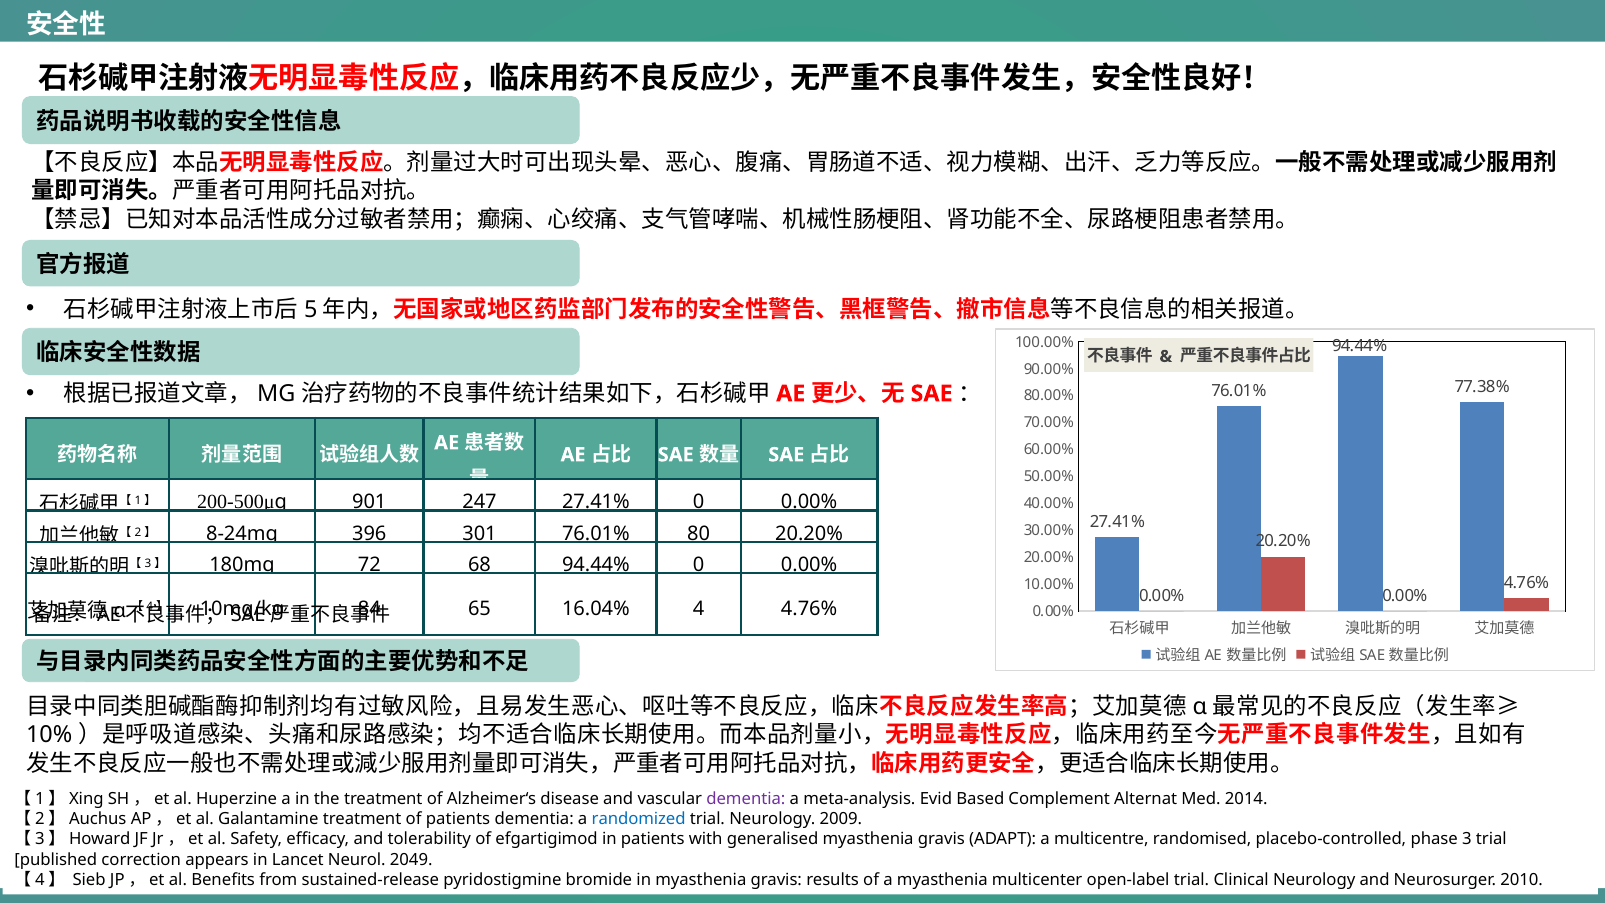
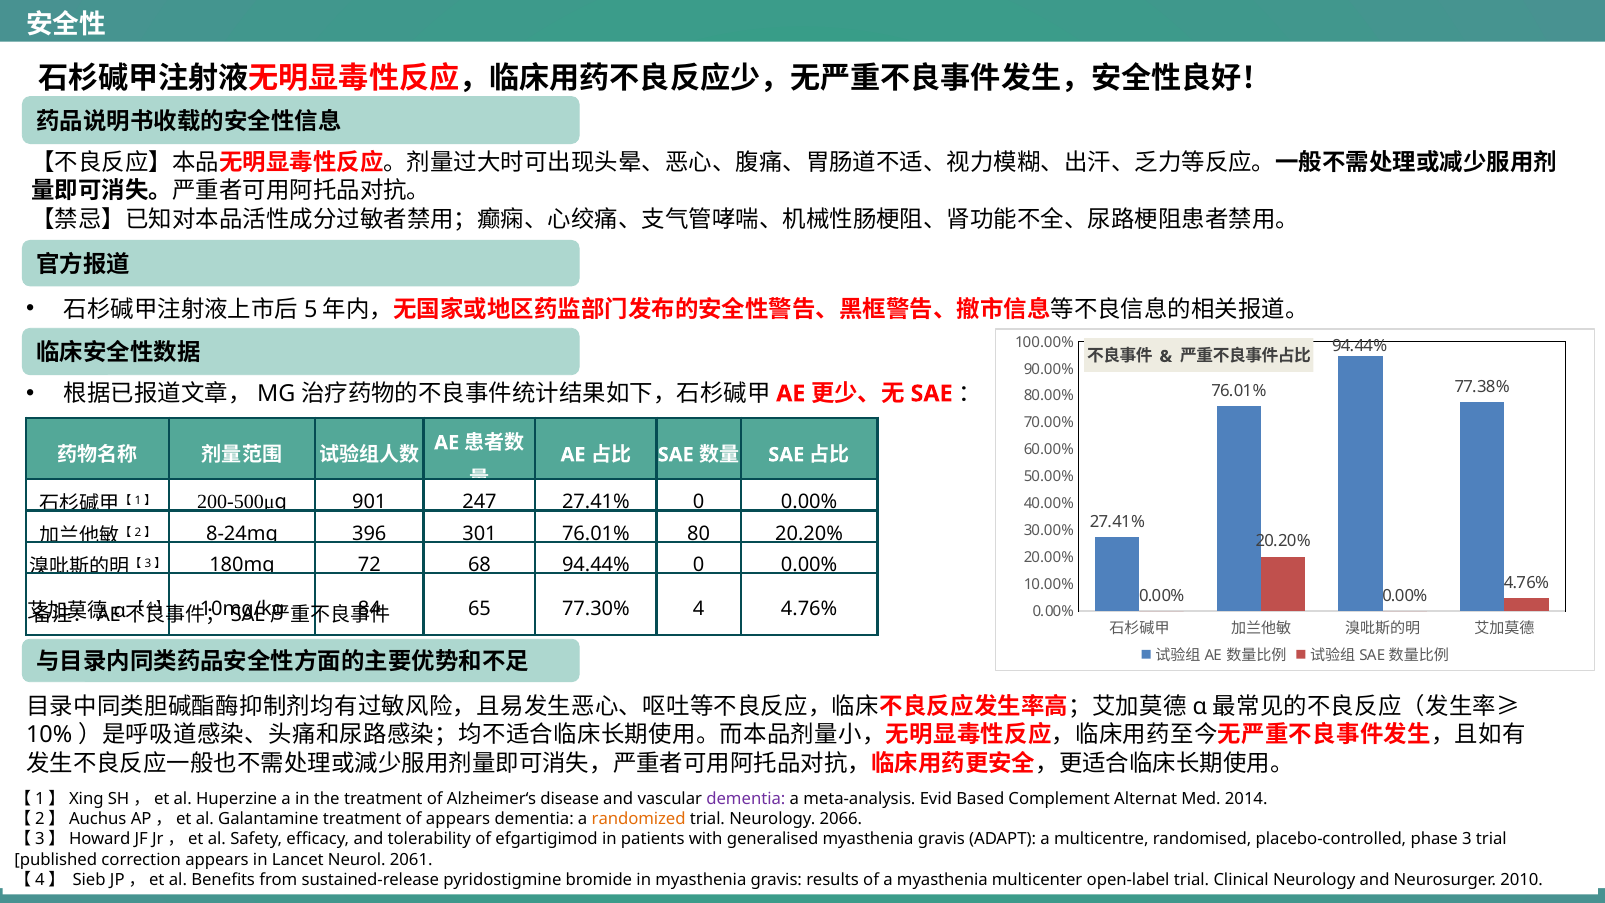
16.04%: 16.04% -> 77.30%
of patients: patients -> appears
randomized colour: blue -> orange
2009: 2009 -> 2066
2049: 2049 -> 2061
